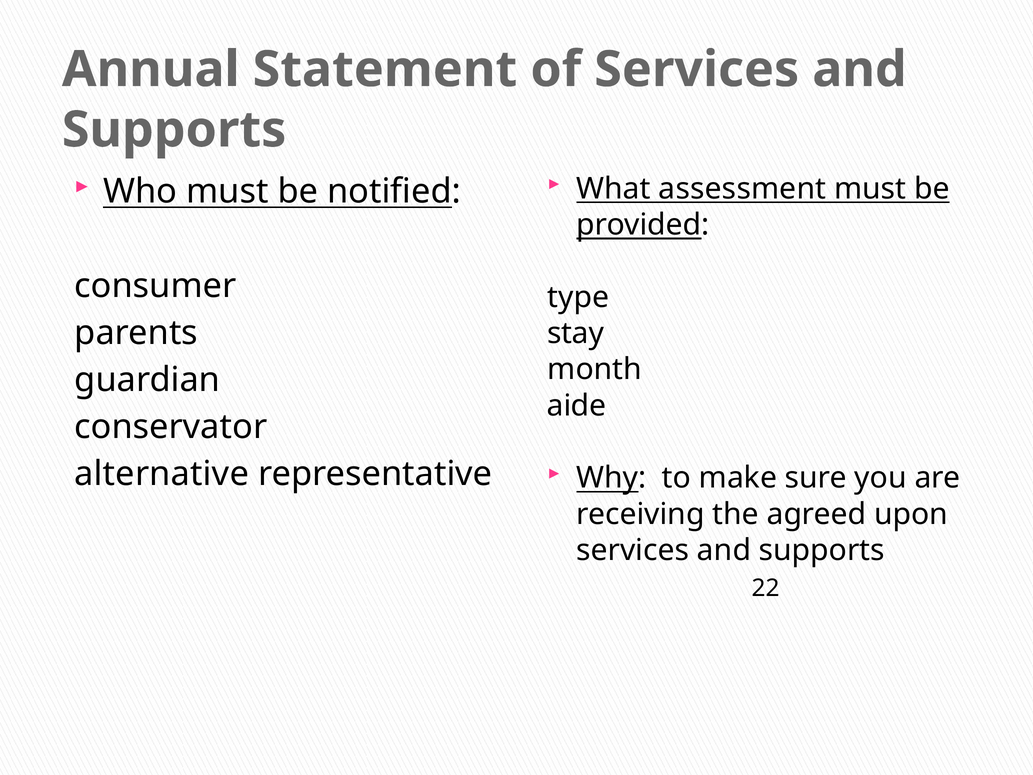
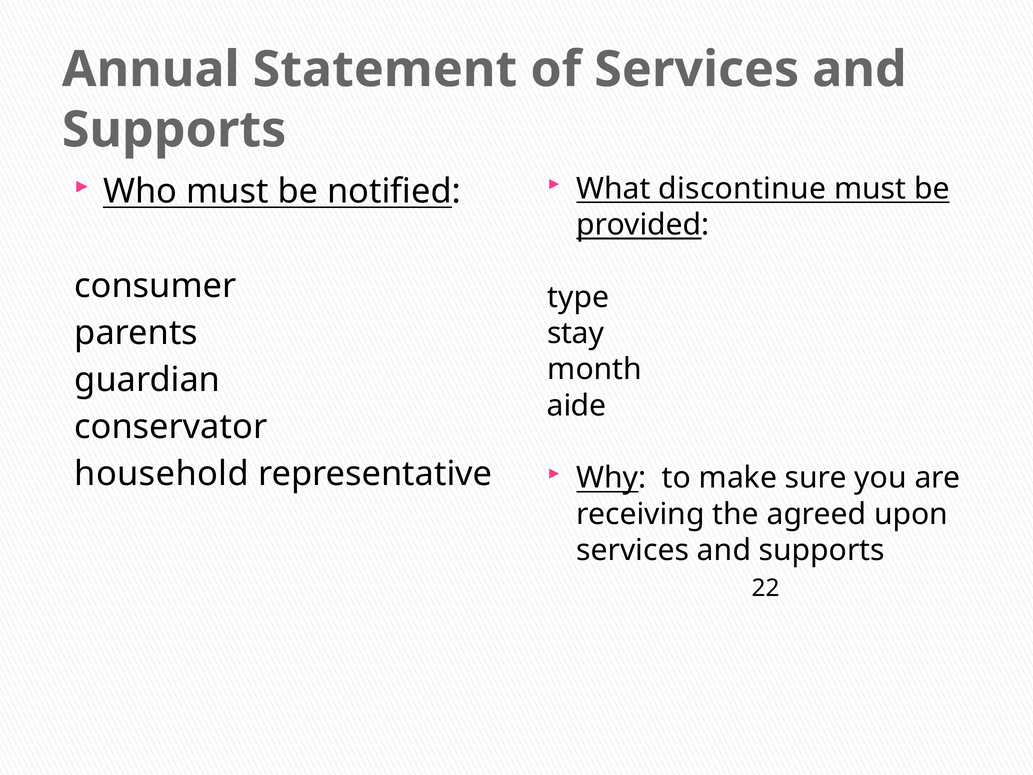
assessment: assessment -> discontinue
alternative: alternative -> household
